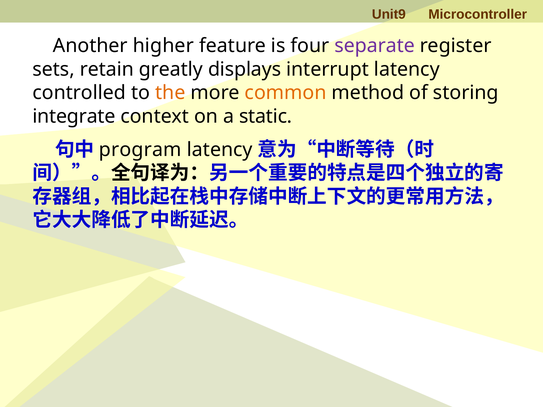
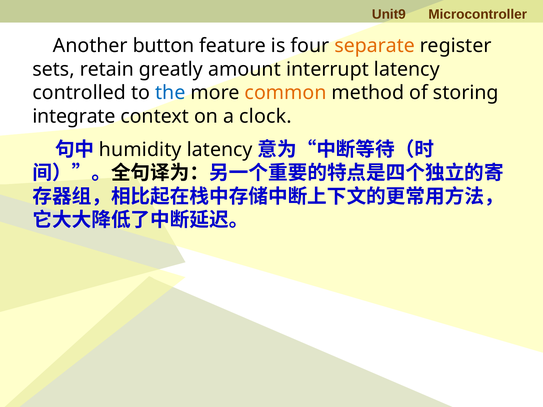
higher: higher -> button
separate colour: purple -> orange
displays: displays -> amount
the colour: orange -> blue
static: static -> clock
program: program -> humidity
